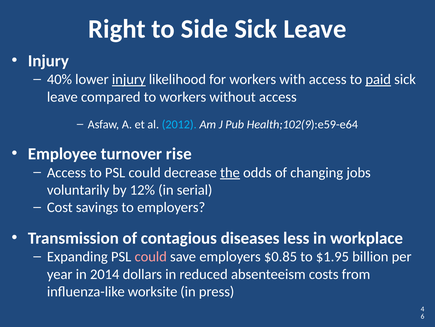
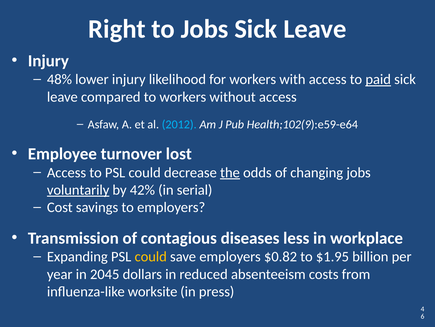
to Side: Side -> Jobs
40%: 40% -> 48%
injury at (129, 79) underline: present -> none
rise: rise -> lost
voluntarily underline: none -> present
12%: 12% -> 42%
could at (151, 256) colour: pink -> yellow
$0.85: $0.85 -> $0.82
2014: 2014 -> 2045
